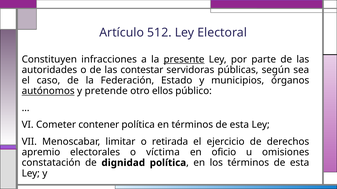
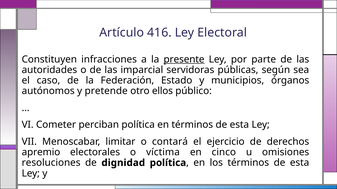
512: 512 -> 416
contestar: contestar -> imparcial
autónomos underline: present -> none
contener: contener -> perciban
retirada: retirada -> contará
oficio: oficio -> cinco
constatación: constatación -> resoluciones
